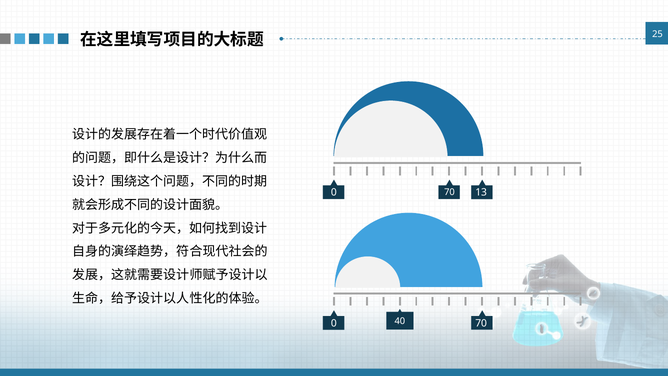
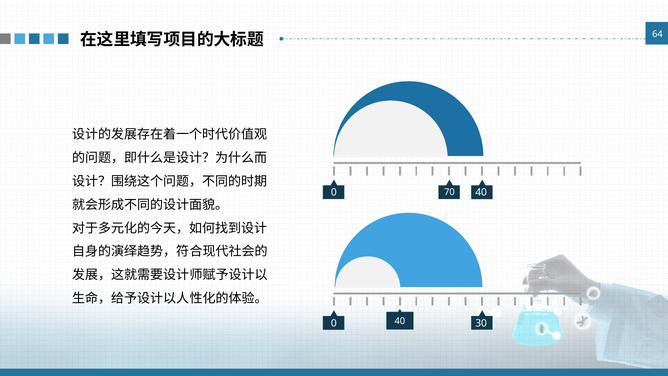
25: 25 -> 64
0 13: 13 -> 40
0 70: 70 -> 30
